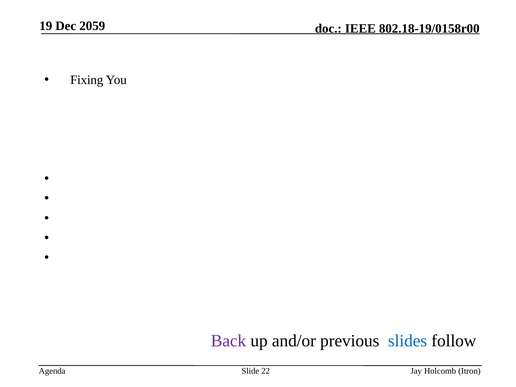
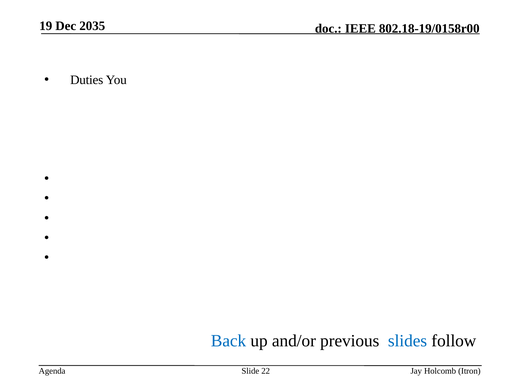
2059: 2059 -> 2035
Fixing: Fixing -> Duties
Back colour: purple -> blue
